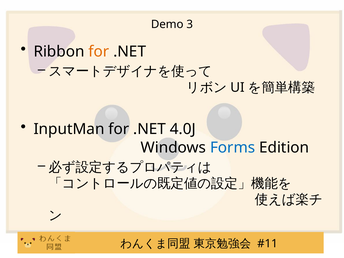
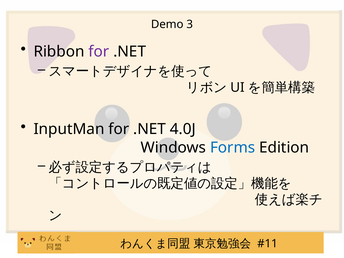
for at (99, 52) colour: orange -> purple
